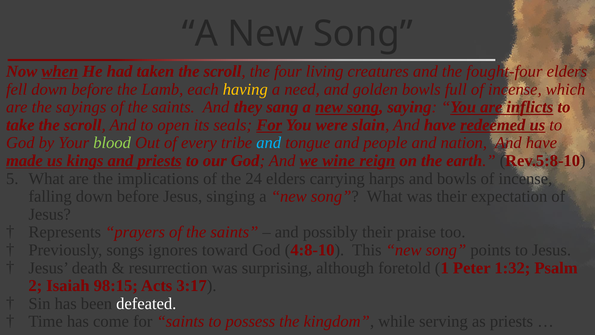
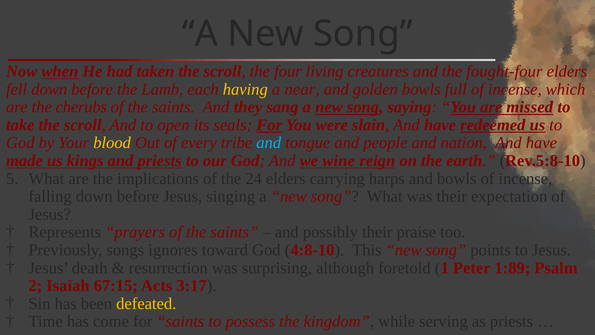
need: need -> near
sayings: sayings -> cherubs
inflicts: inflicts -> missed
blood colour: light green -> yellow
1:32: 1:32 -> 1:89
98:15: 98:15 -> 67:15
defeated colour: white -> yellow
